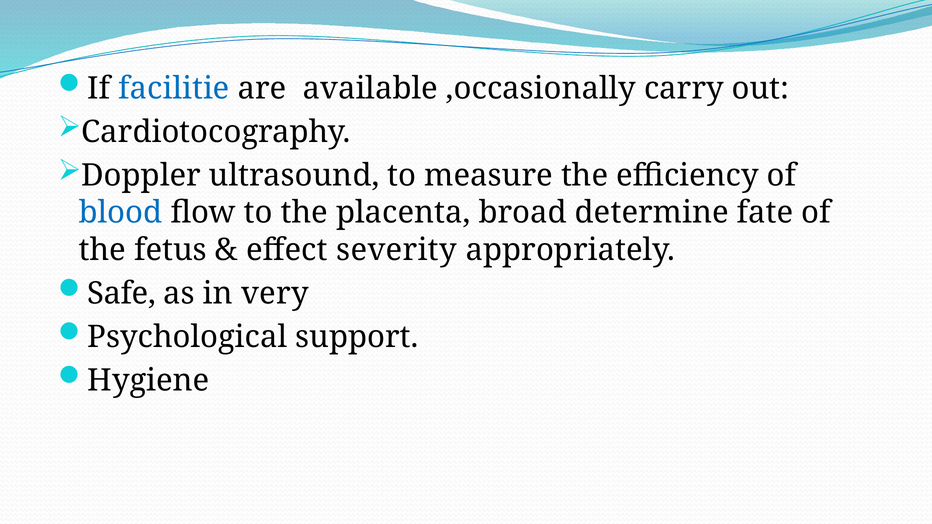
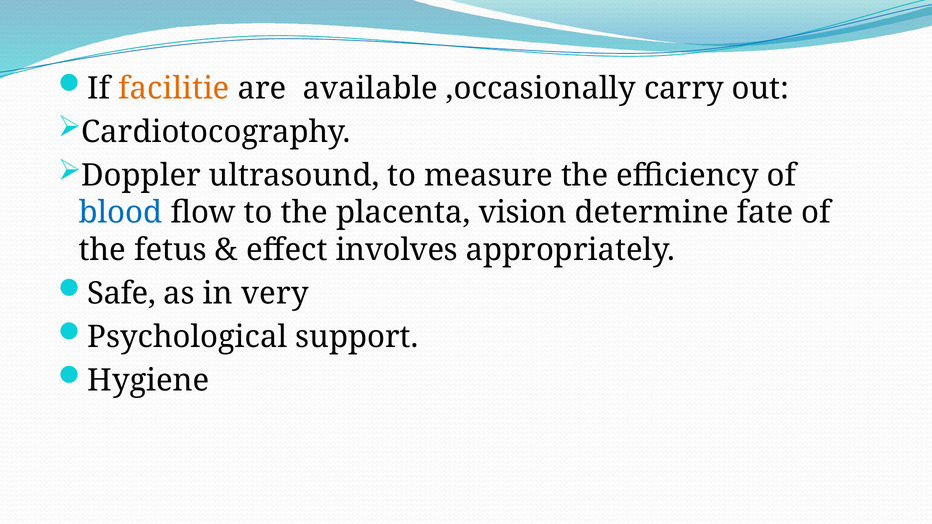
facilitie colour: blue -> orange
broad: broad -> vision
severity: severity -> involves
